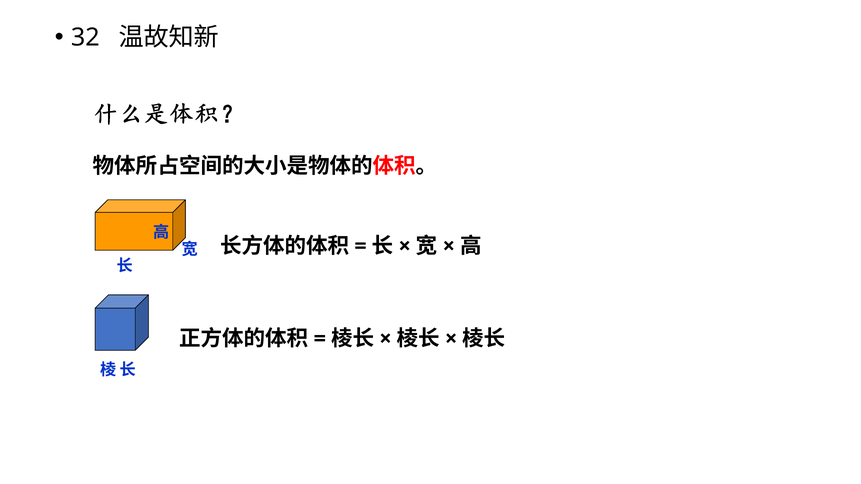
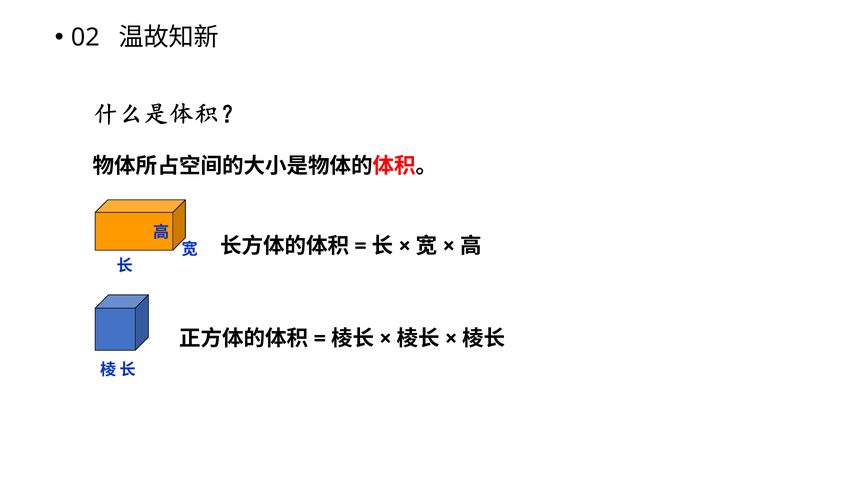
32: 32 -> 02
